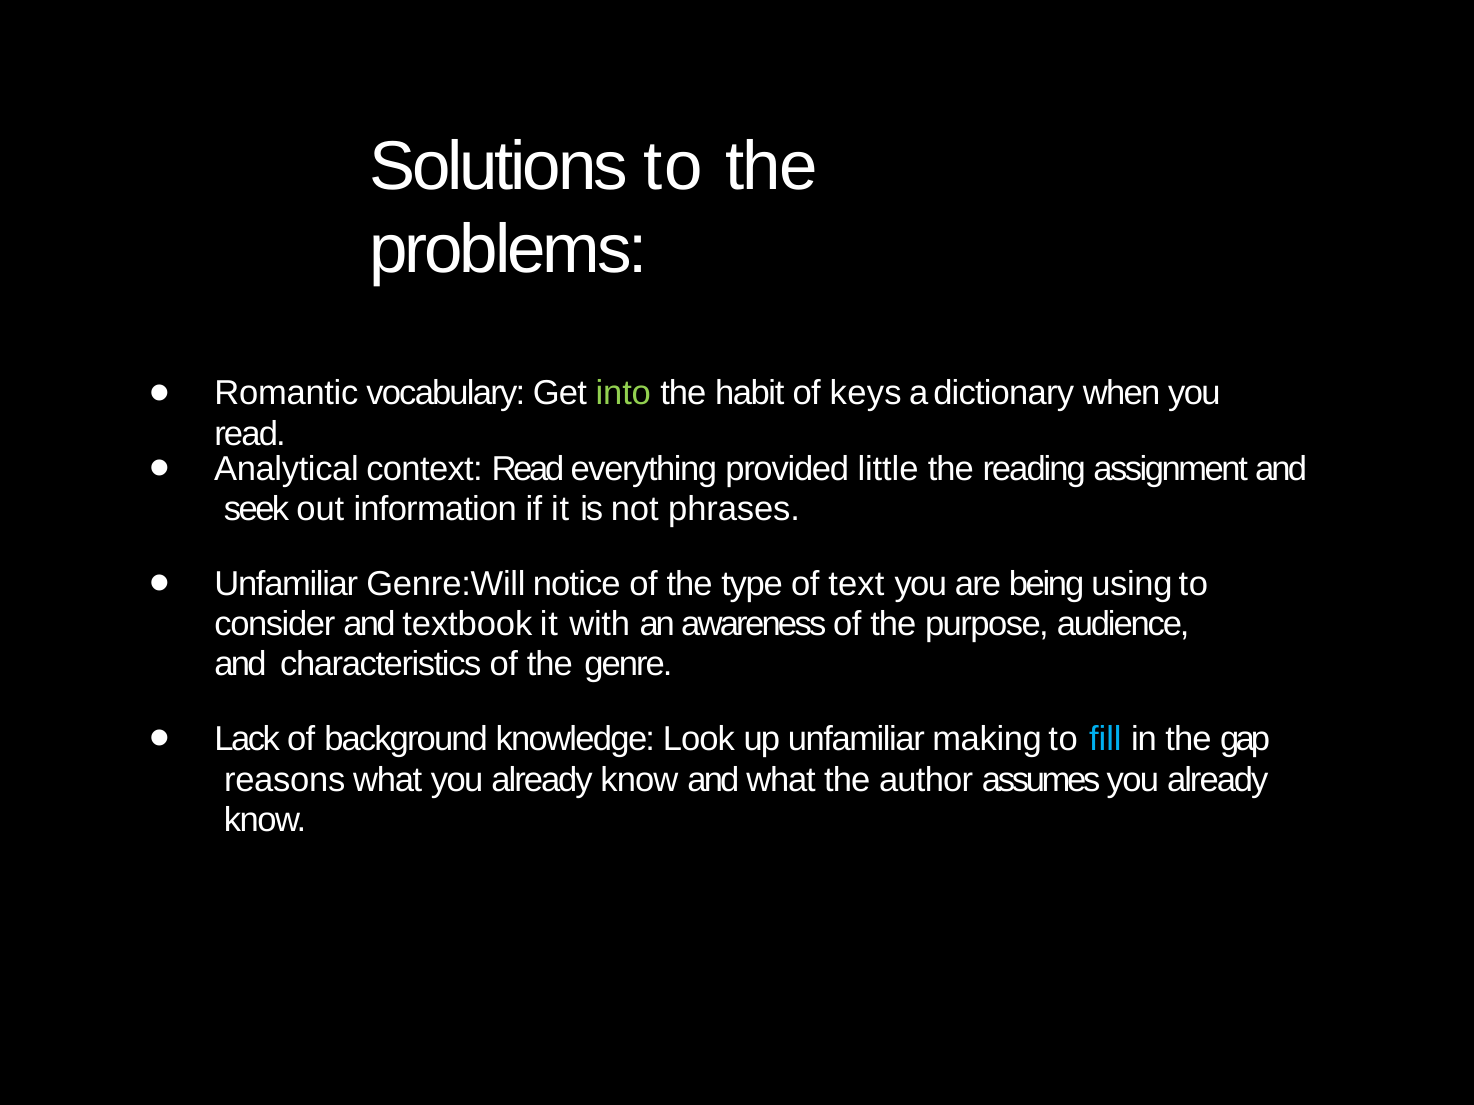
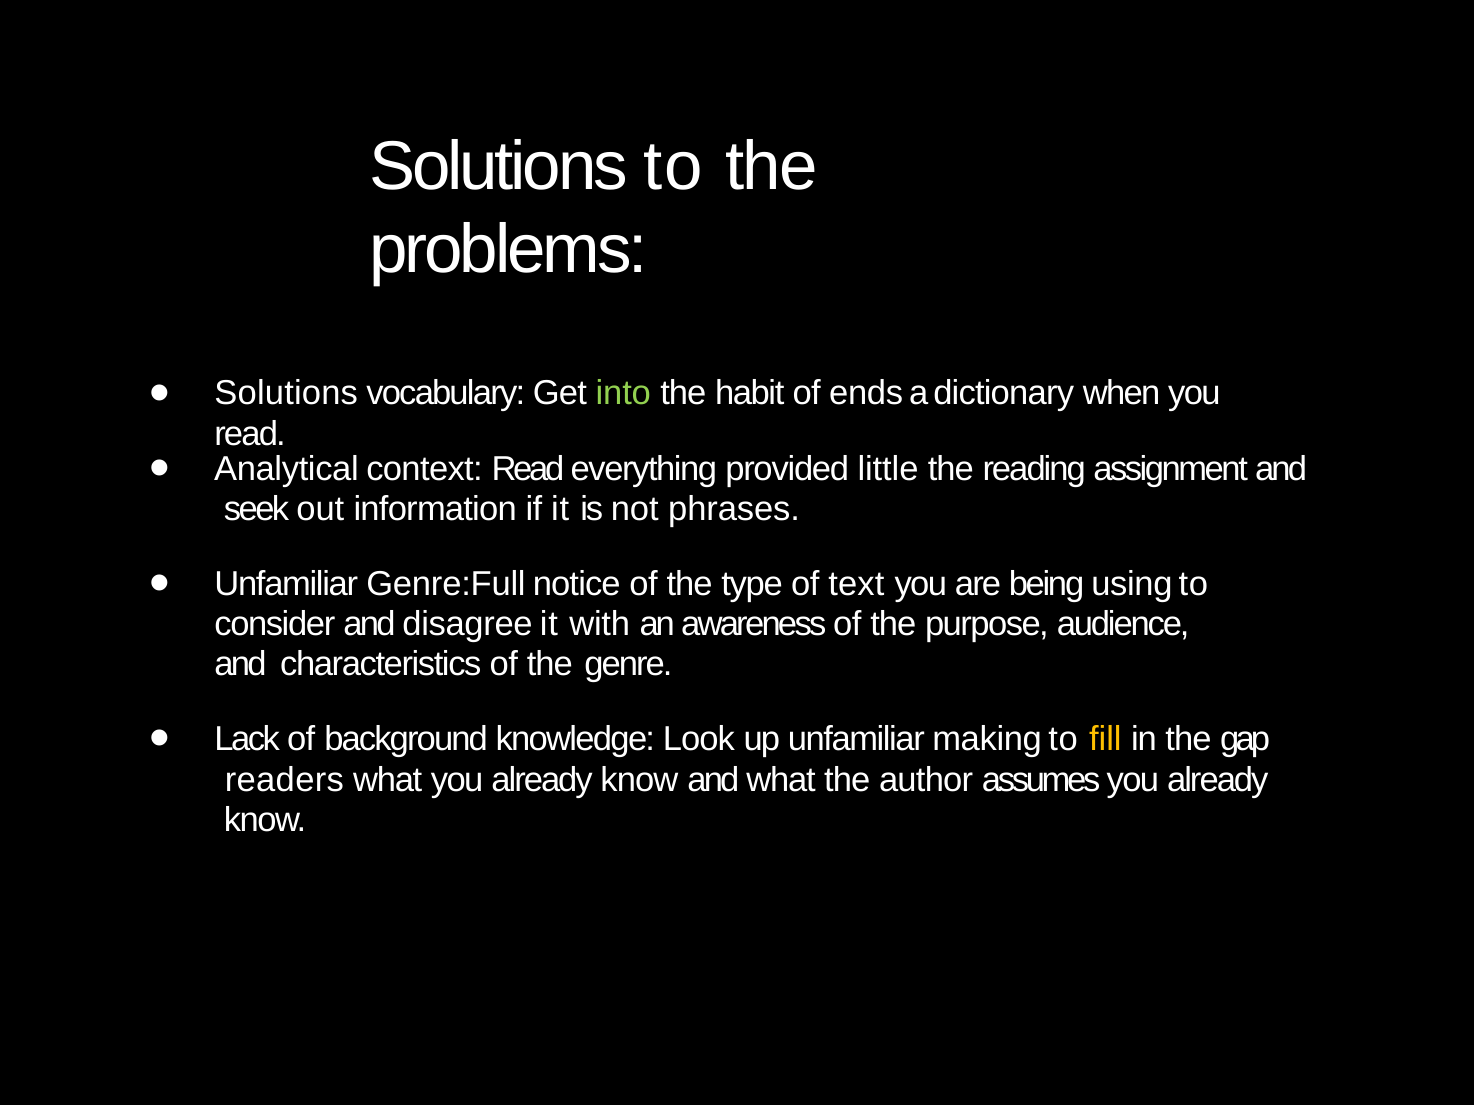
Romantic at (286, 393): Romantic -> Solutions
keys: keys -> ends
Genre:Will: Genre:Will -> Genre:Full
textbook: textbook -> disagree
fill colour: light blue -> yellow
reasons: reasons -> readers
